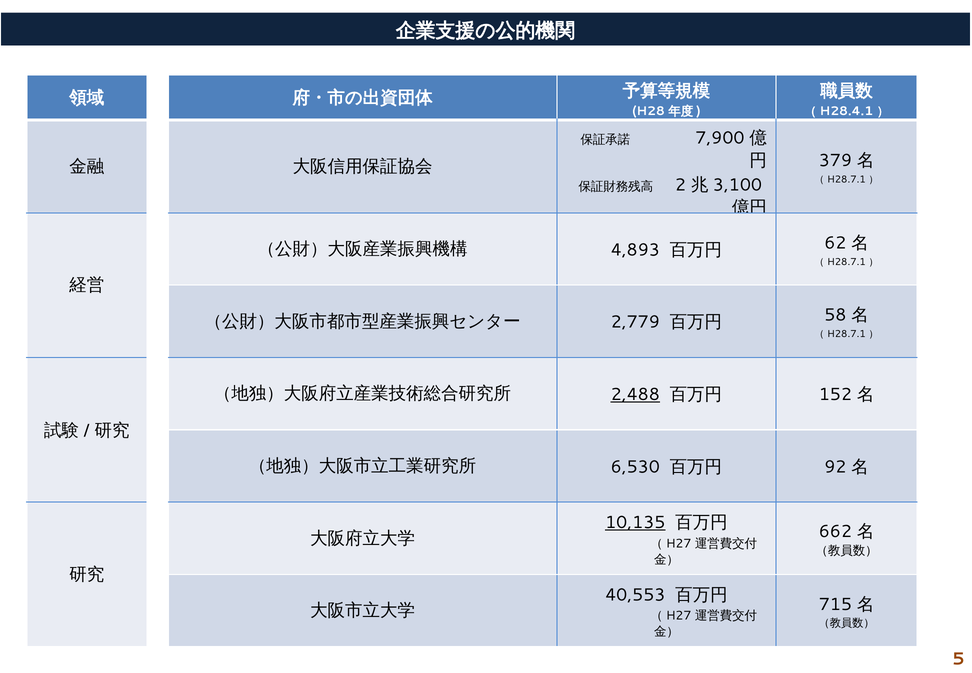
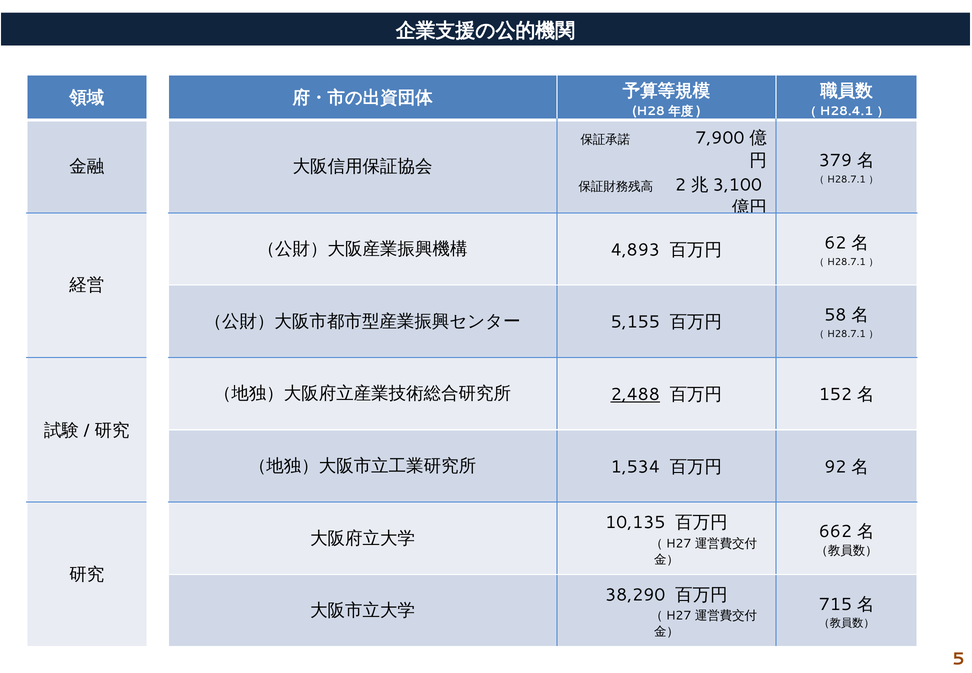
2,779: 2,779 -> 5,155
6,530: 6,530 -> 1,534
10,135 underline: present -> none
40,553: 40,553 -> 38,290
